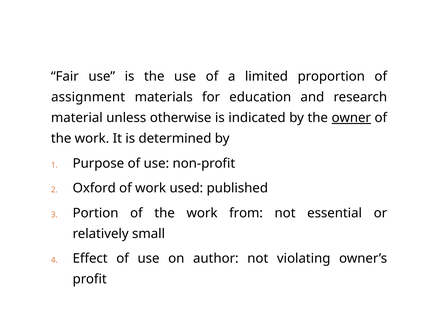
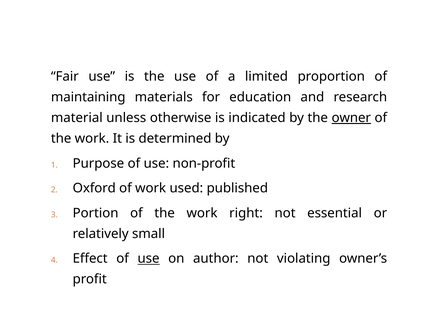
assignment: assignment -> maintaining
from: from -> right
use at (149, 259) underline: none -> present
